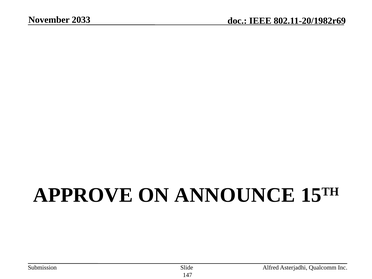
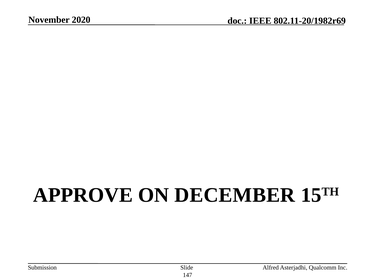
2033: 2033 -> 2020
ANNOUNCE: ANNOUNCE -> DECEMBER
